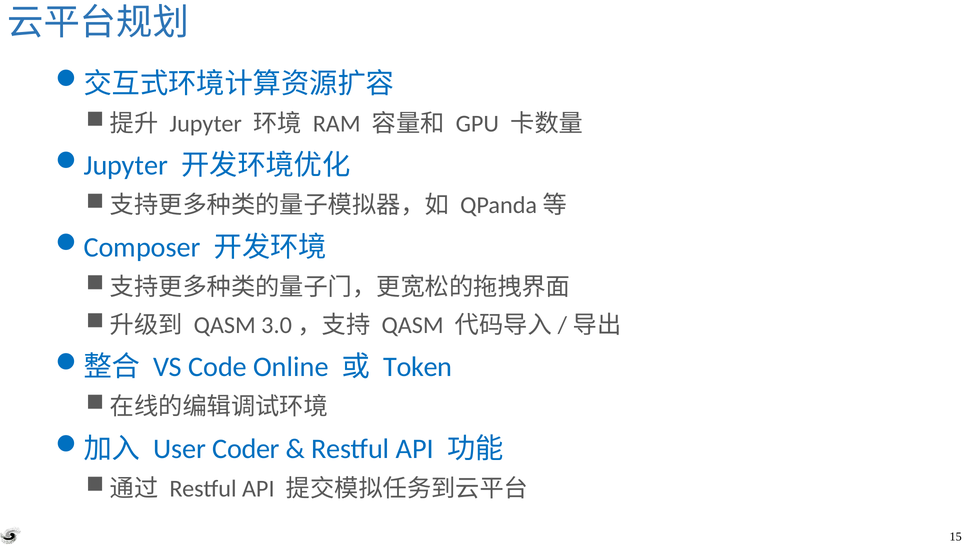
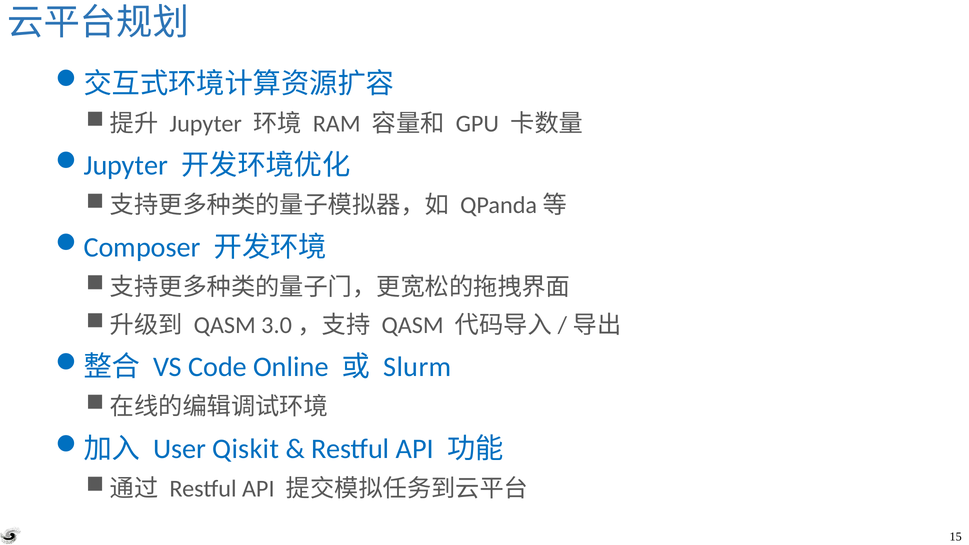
Token: Token -> Slurm
Coder: Coder -> Qiskit
